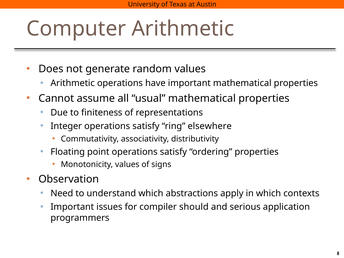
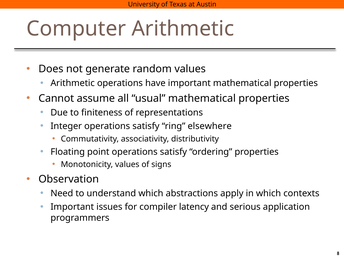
should: should -> latency
